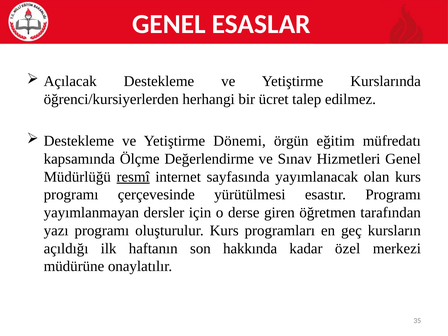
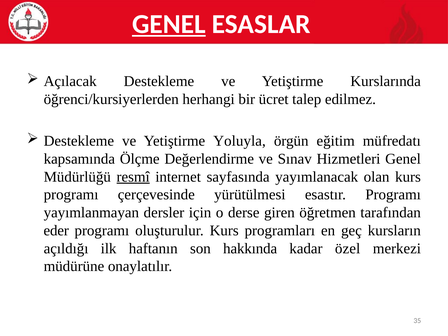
GENEL at (169, 24) underline: none -> present
Dönemi: Dönemi -> Yoluyla
yazı: yazı -> eder
